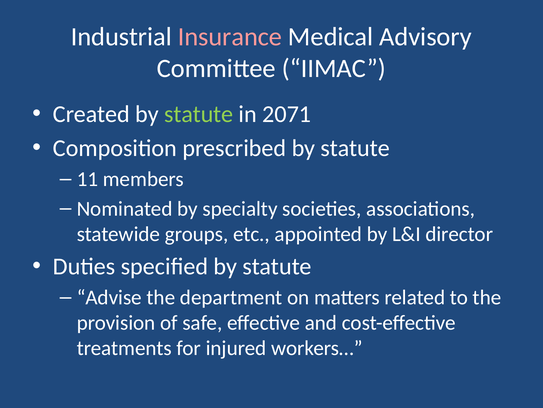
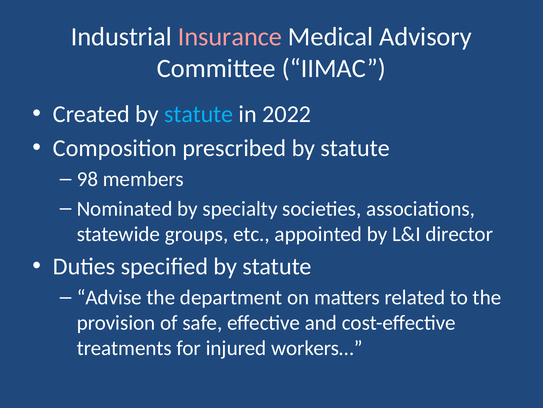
statute at (199, 114) colour: light green -> light blue
2071: 2071 -> 2022
11: 11 -> 98
